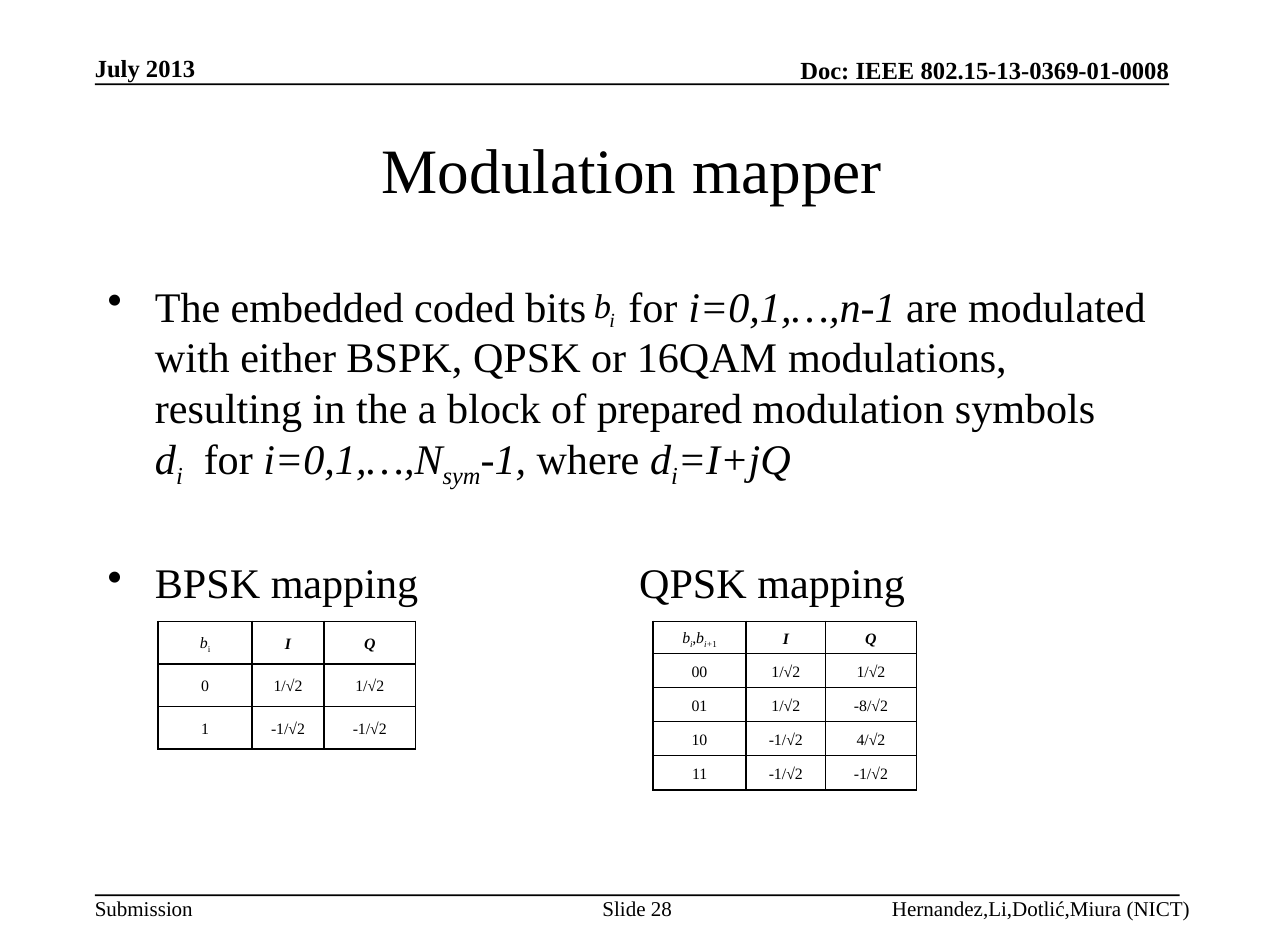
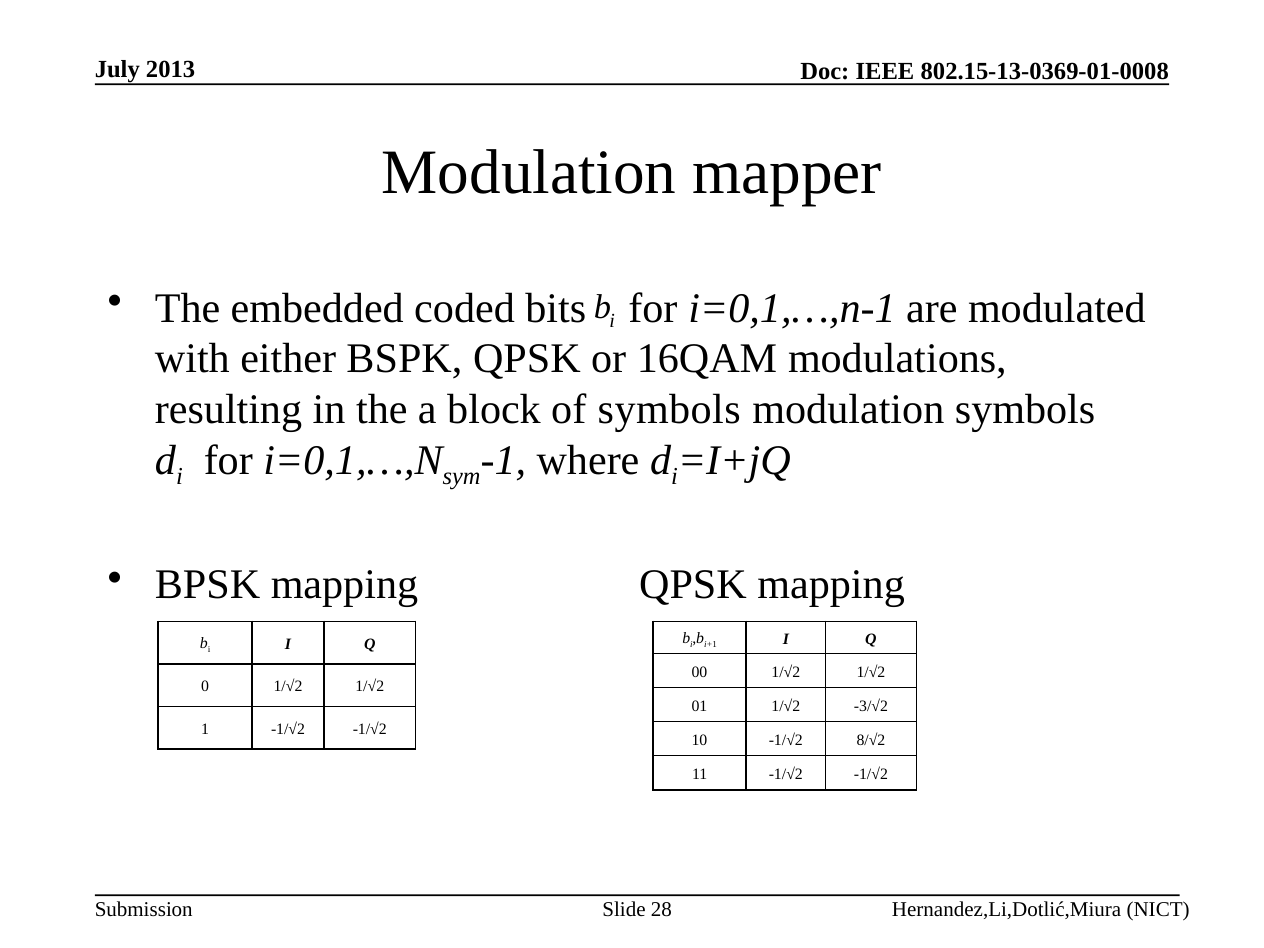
of prepared: prepared -> symbols
-8/√2: -8/√2 -> -3/√2
4/√2: 4/√2 -> 8/√2
